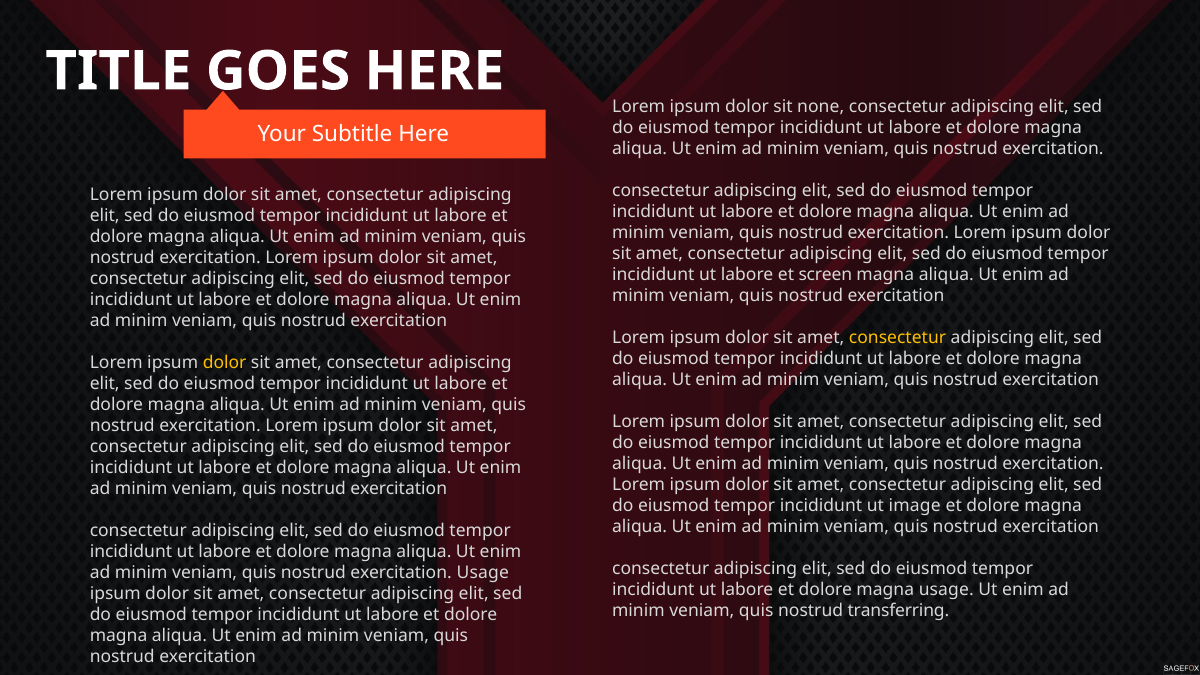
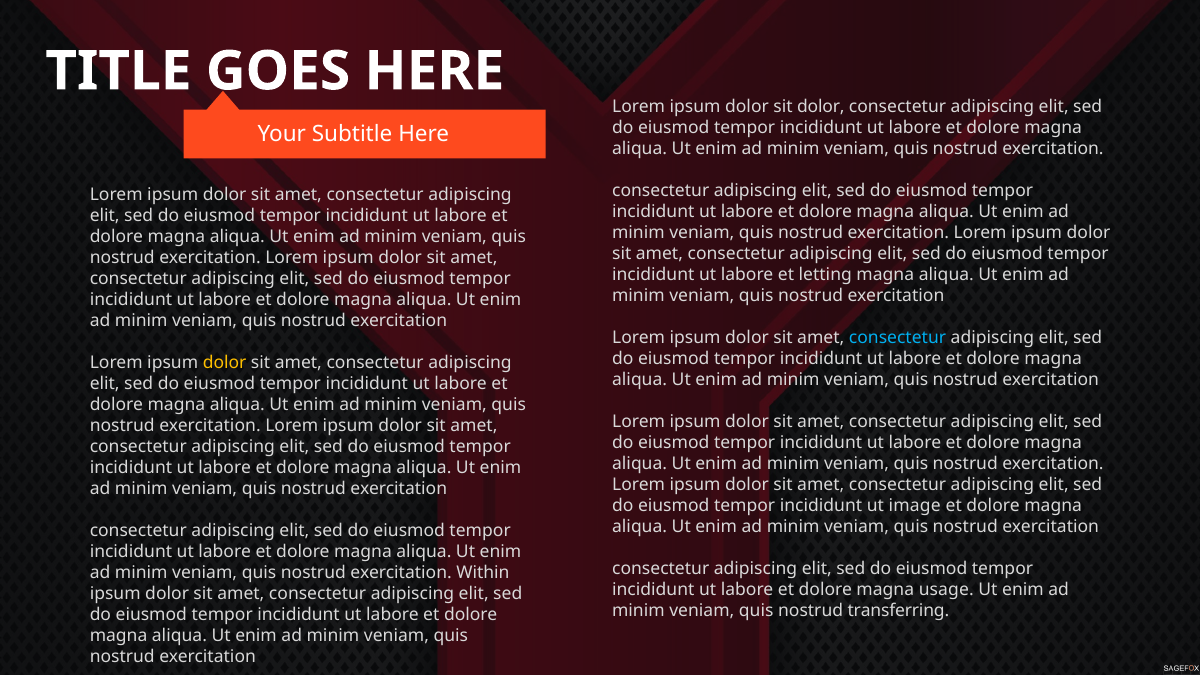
sit none: none -> dolor
screen: screen -> letting
consectetur at (897, 337) colour: yellow -> light blue
exercitation Usage: Usage -> Within
